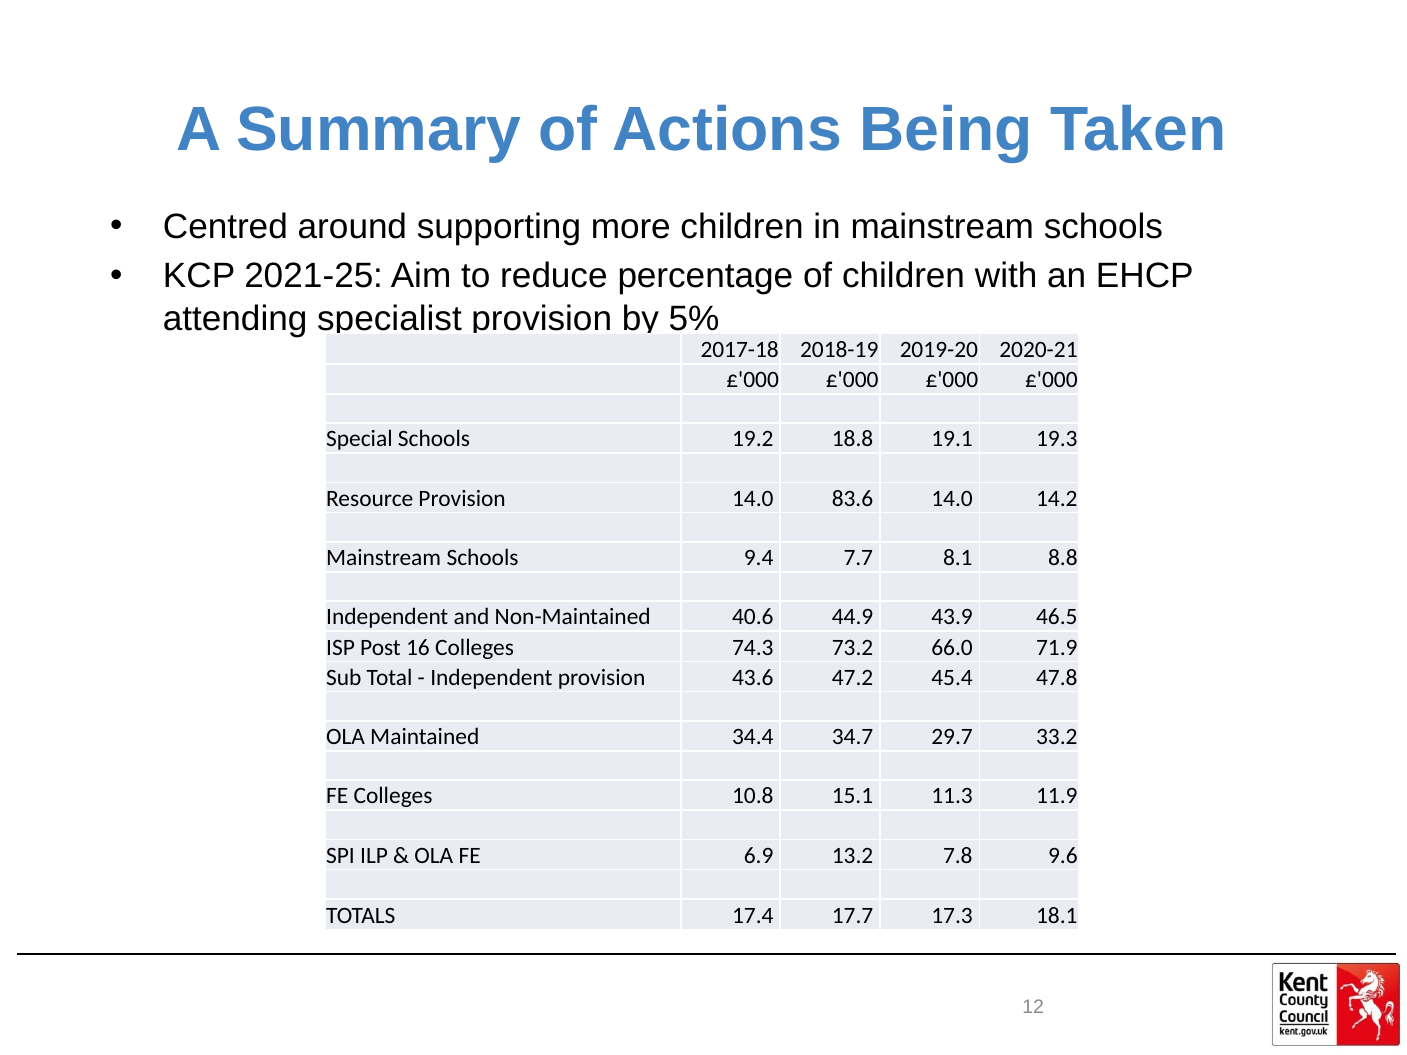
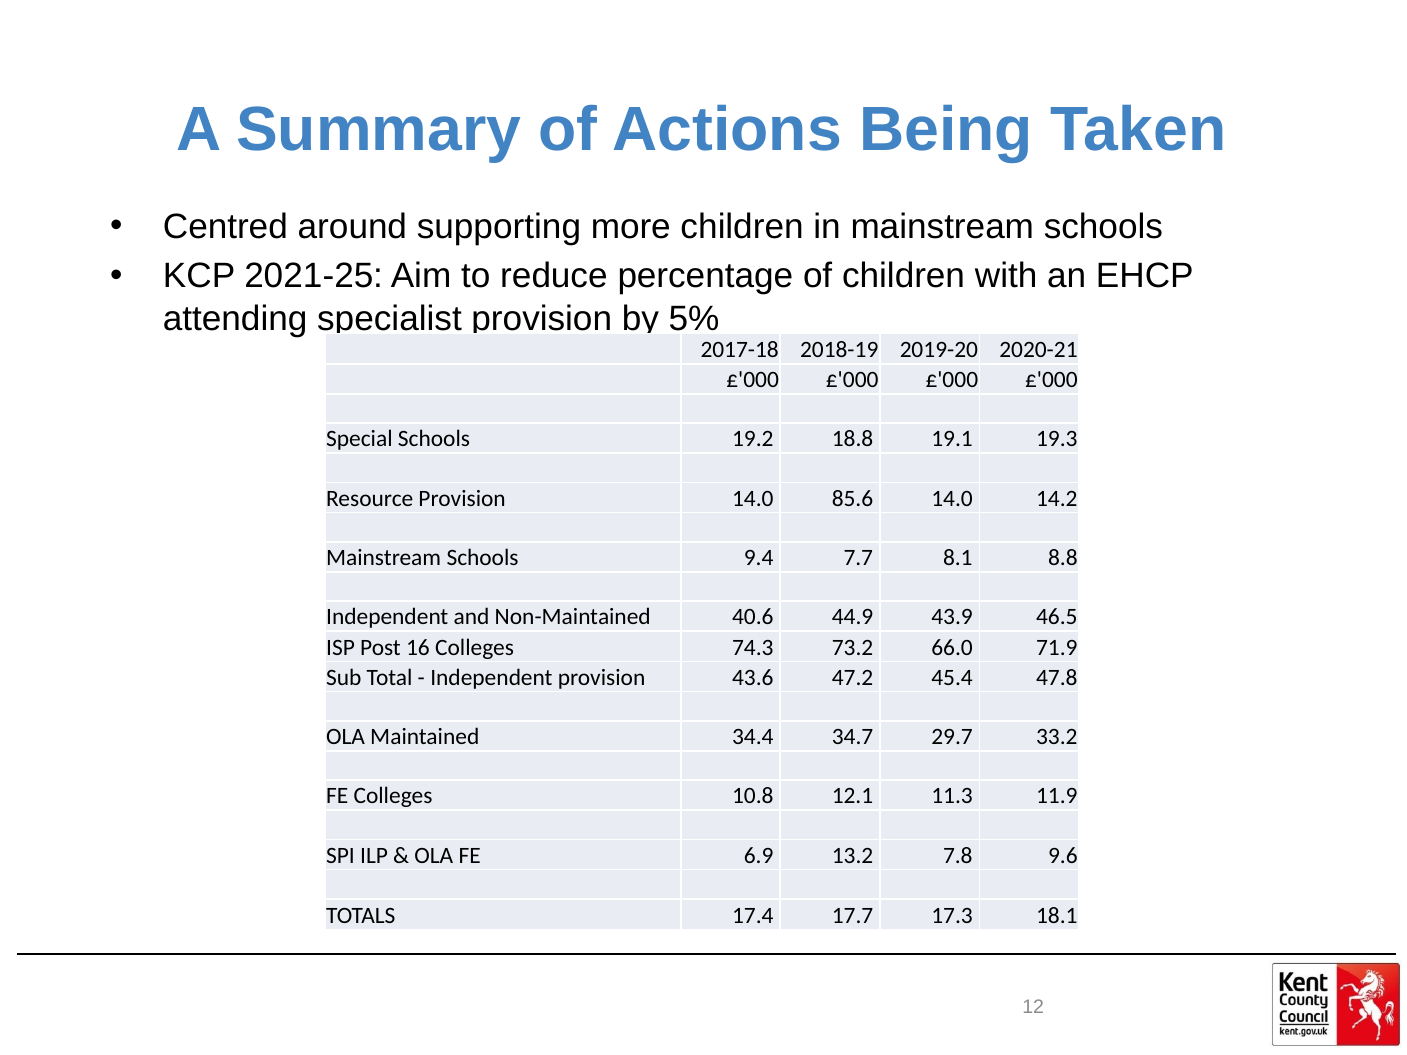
83.6: 83.6 -> 85.6
15.1: 15.1 -> 12.1
